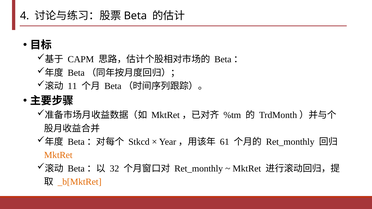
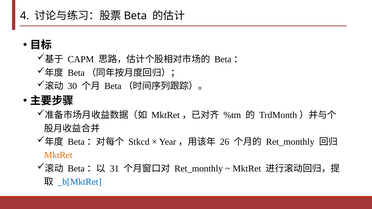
11: 11 -> 30
61: 61 -> 26
32: 32 -> 31
_b[MktRet colour: orange -> blue
